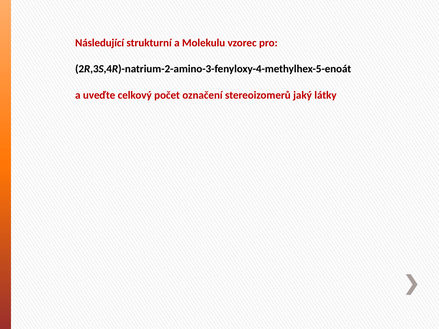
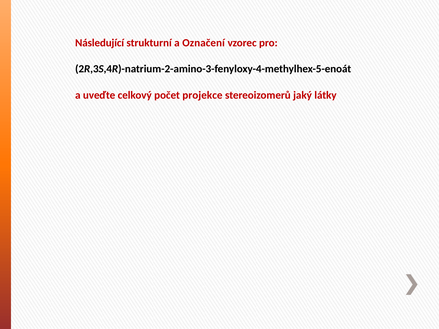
Molekulu: Molekulu -> Označení
označení: označení -> projekce
